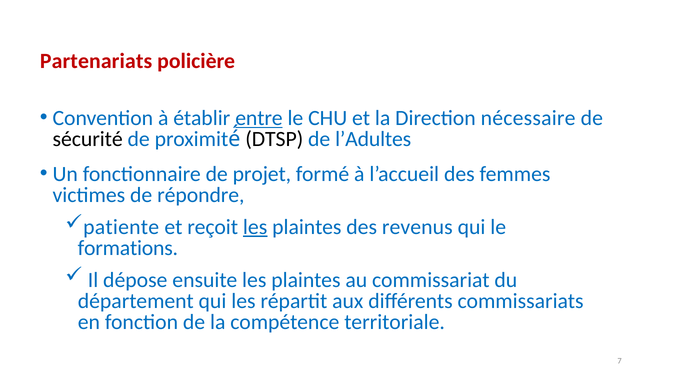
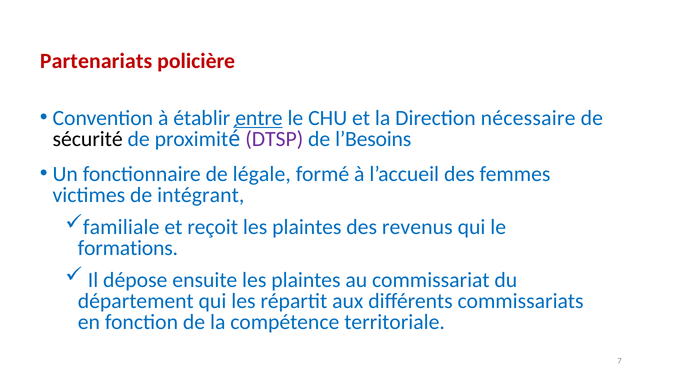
DTSP colour: black -> purple
l’Adultes: l’Adultes -> l’Besoins
projet: projet -> légale
répondre: répondre -> intégrant
patiente: patiente -> familiale
les at (255, 227) underline: present -> none
